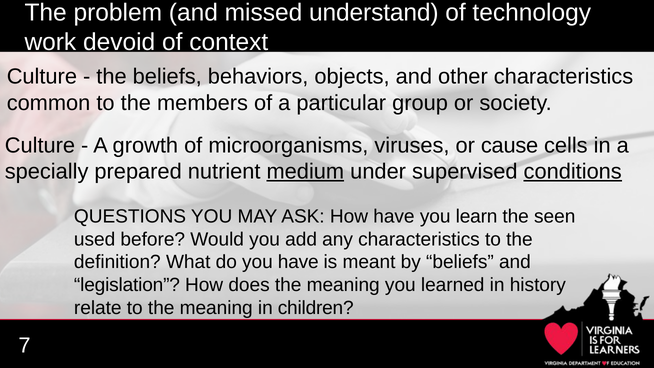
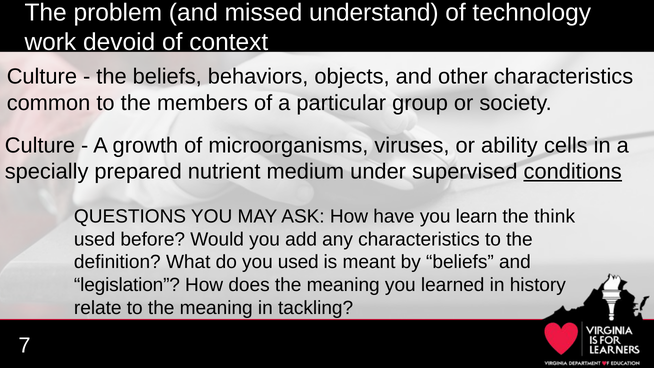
cause: cause -> ability
medium underline: present -> none
seen: seen -> think
you have: have -> used
children: children -> tackling
